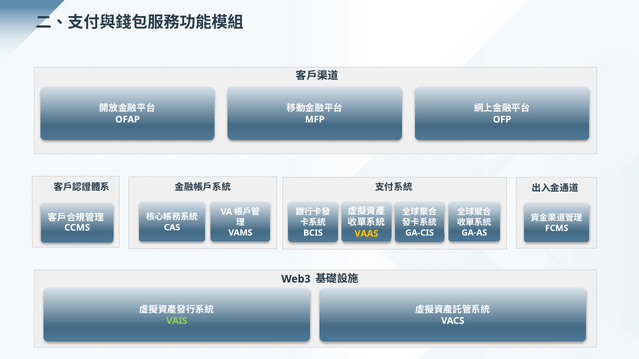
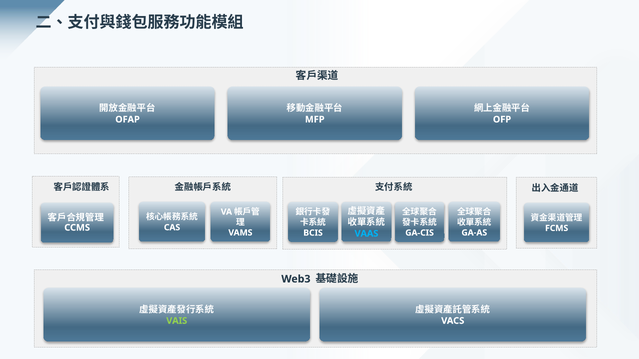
VAAS colour: yellow -> light blue
